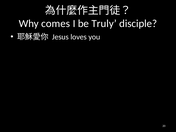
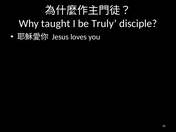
comes: comes -> taught
